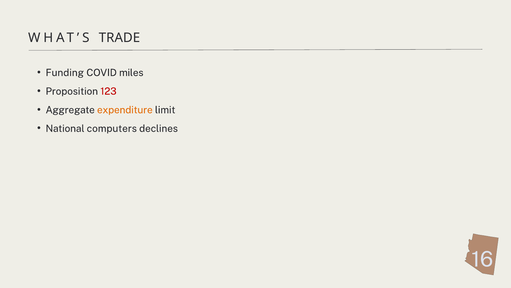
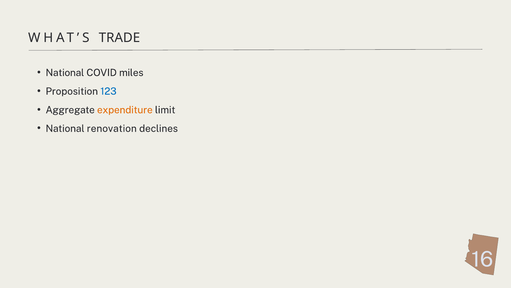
Funding at (65, 73): Funding -> National
123 colour: red -> blue
computers: computers -> renovation
